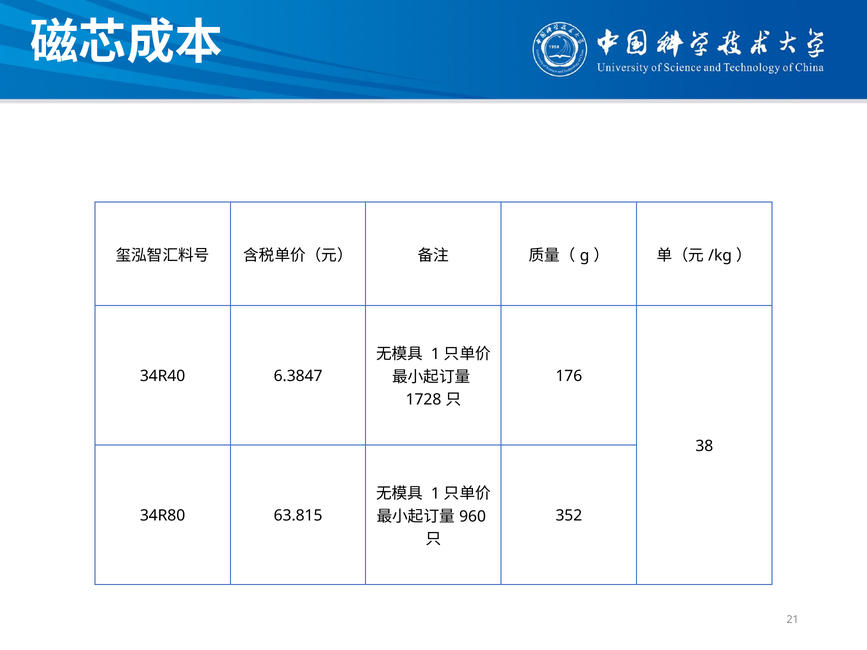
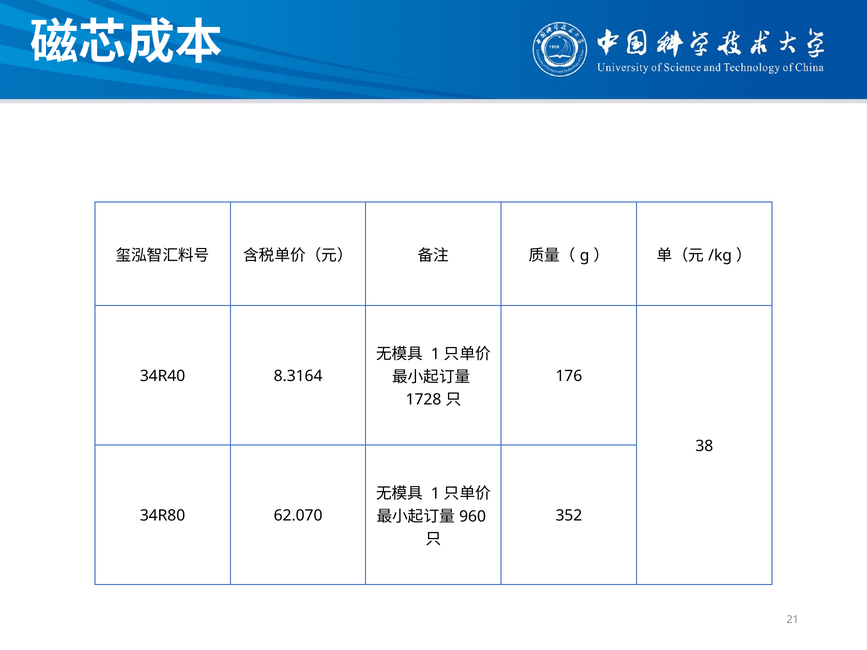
6.3847: 6.3847 -> 8.3164
63.815: 63.815 -> 62.070
